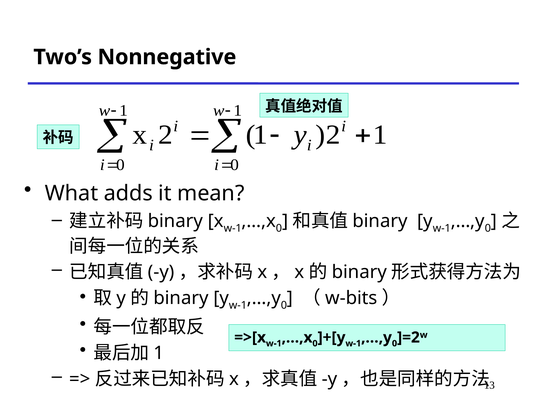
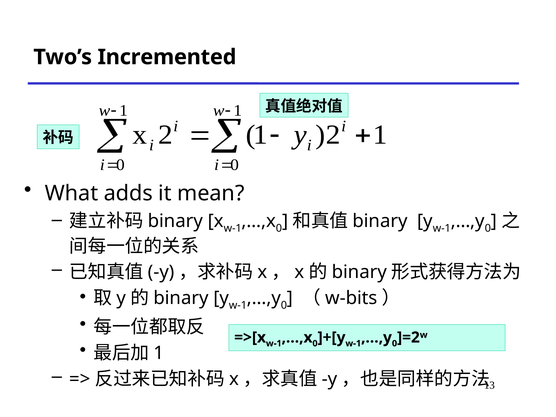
Nonnegative: Nonnegative -> Incremented
